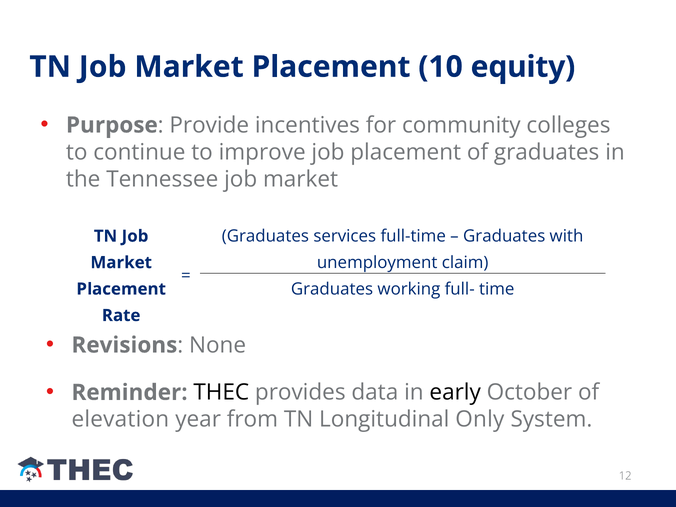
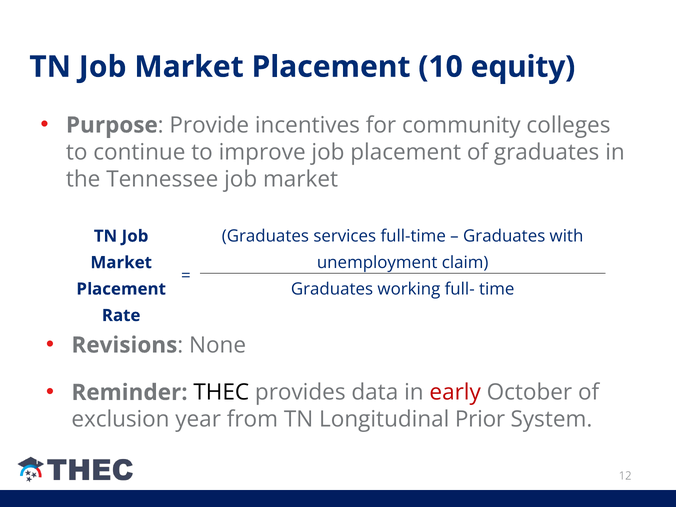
early colour: black -> red
elevation: elevation -> exclusion
Only: Only -> Prior
